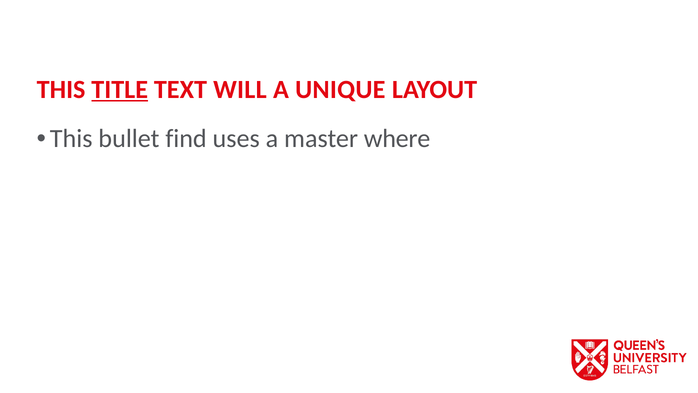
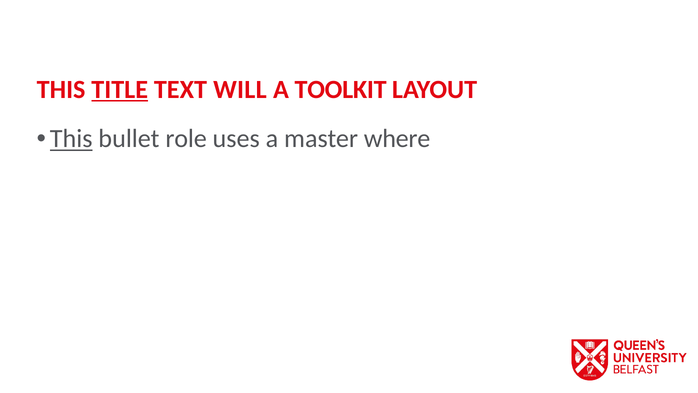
UNIQUE: UNIQUE -> TOOLKIT
This at (71, 139) underline: none -> present
find: find -> role
